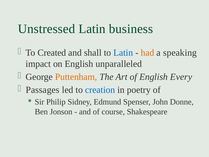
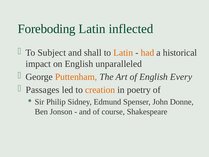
Unstressed: Unstressed -> Foreboding
business: business -> inflected
Created: Created -> Subject
Latin at (123, 53) colour: blue -> orange
speaking: speaking -> historical
creation colour: blue -> orange
